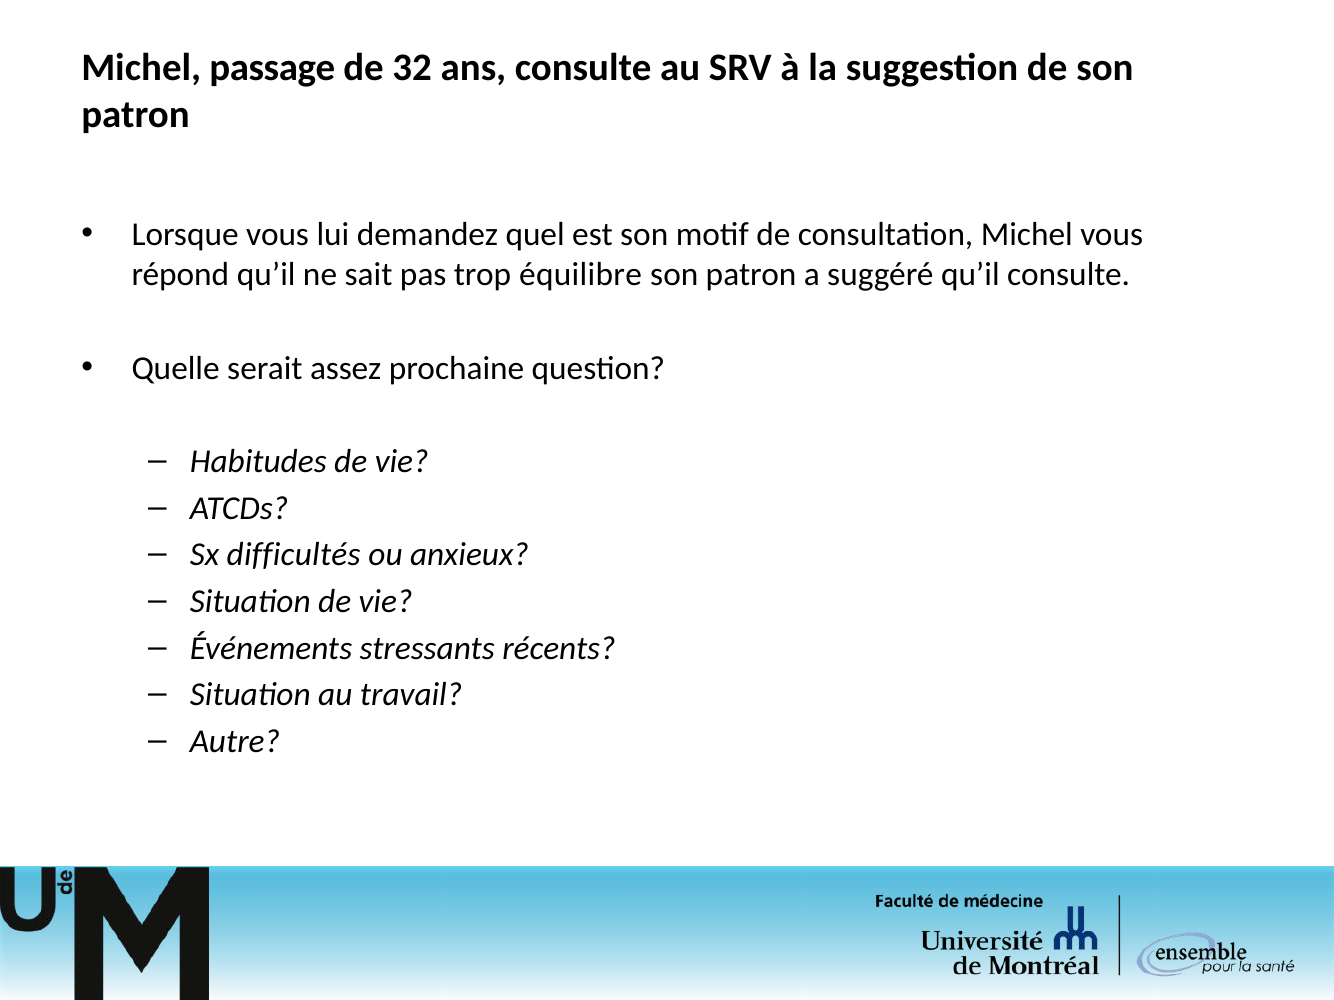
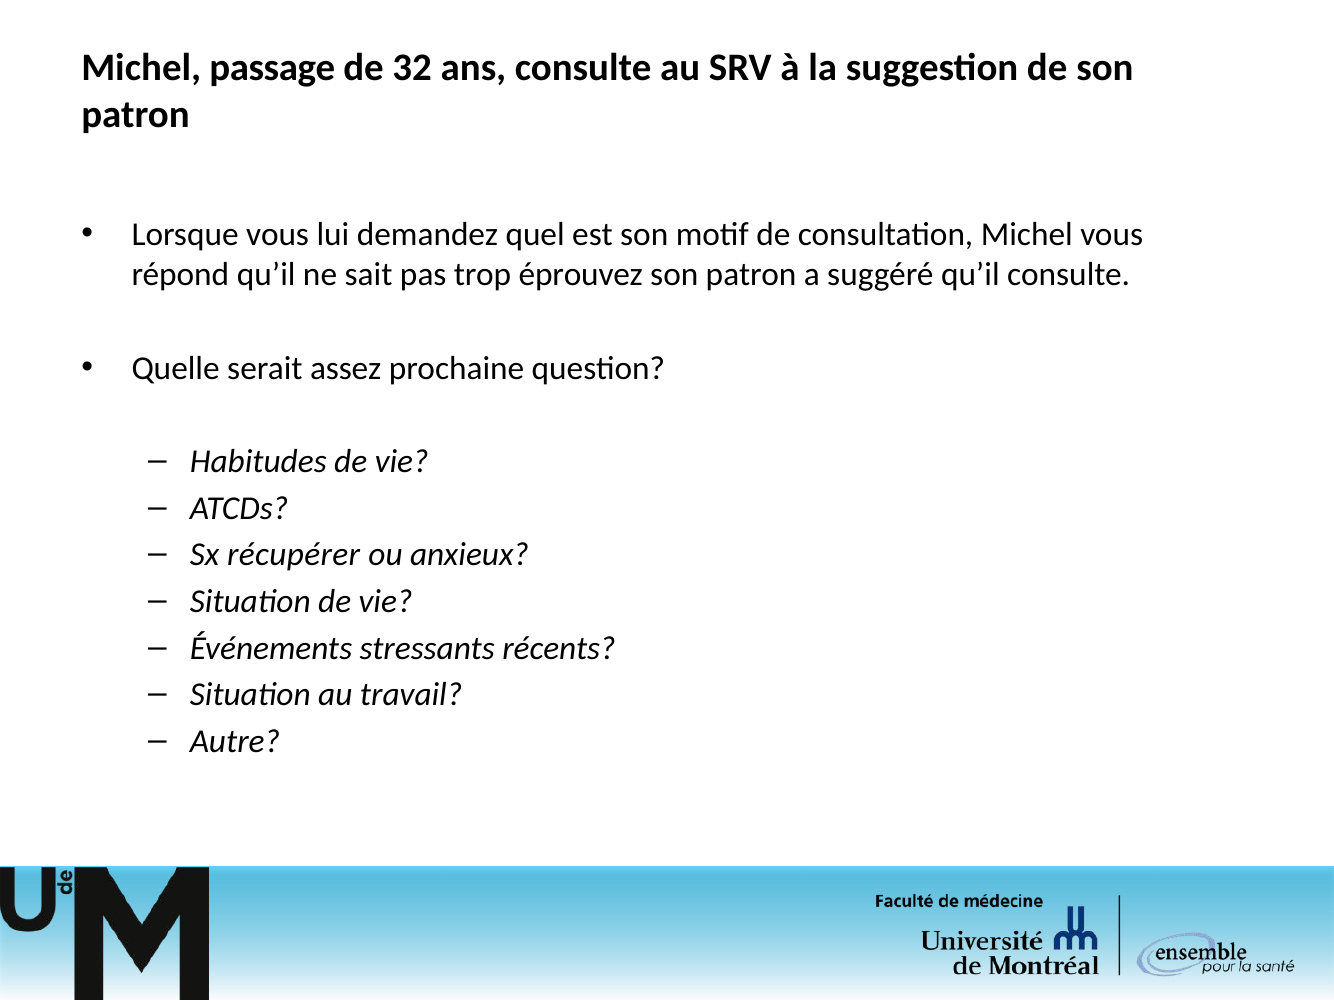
équilibre: équilibre -> éprouvez
difficultés: difficultés -> récupérer
